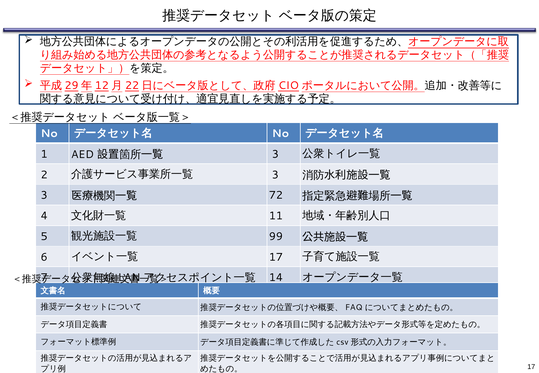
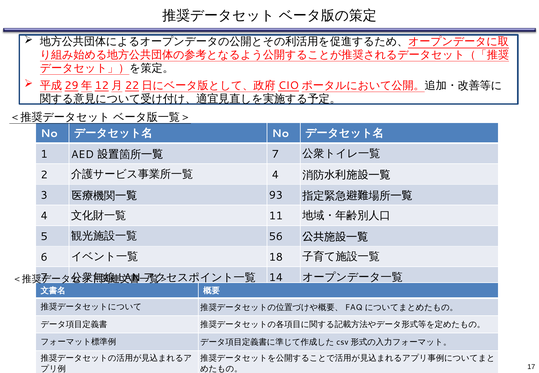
3 at (275, 154): 3 -> 7
3 at (275, 175): 3 -> 4
72: 72 -> 93
99: 99 -> 56
17 at (276, 257): 17 -> 18
